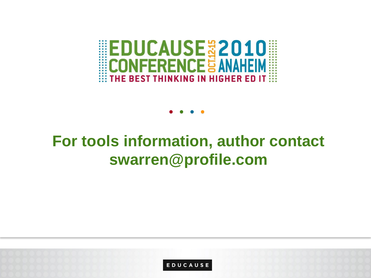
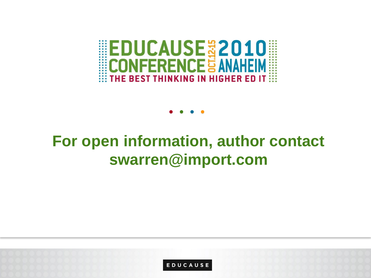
tools: tools -> open
swarren@profile.com: swarren@profile.com -> swarren@import.com
